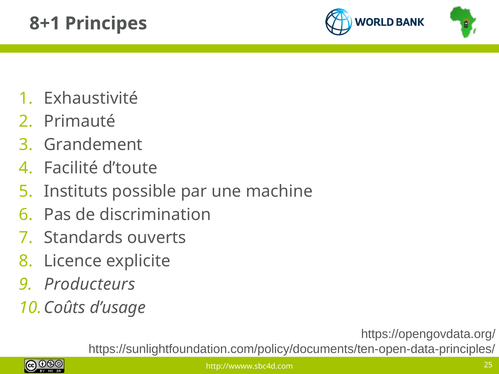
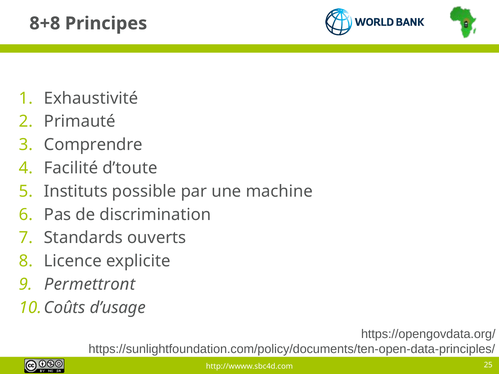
8+1: 8+1 -> 8+8
Grandement: Grandement -> Comprendre
Producteurs: Producteurs -> Permettront
